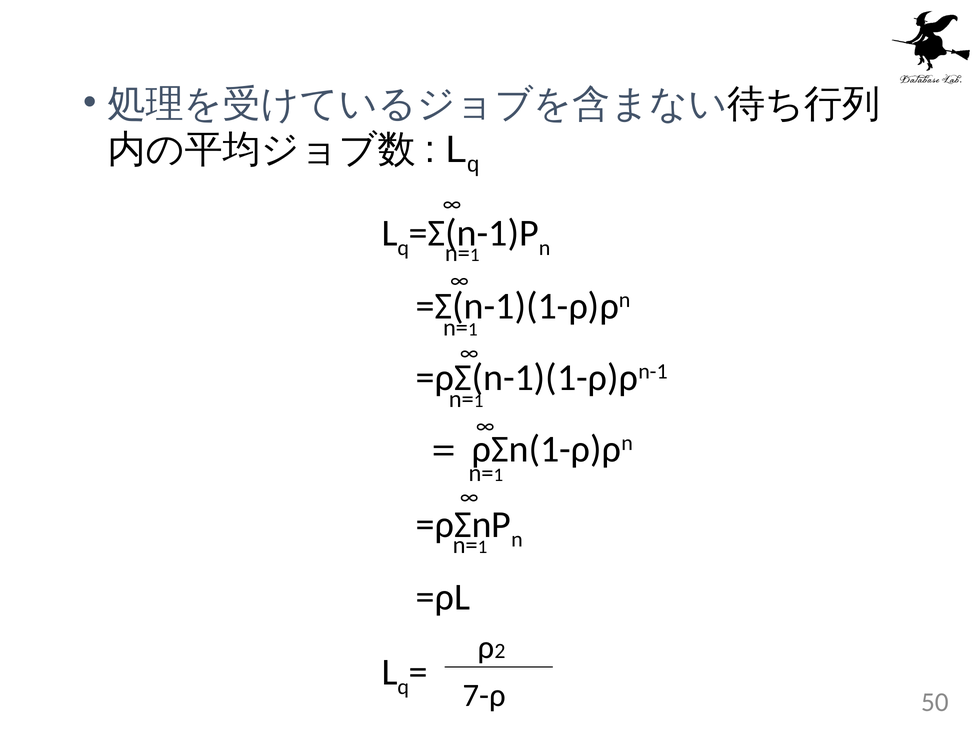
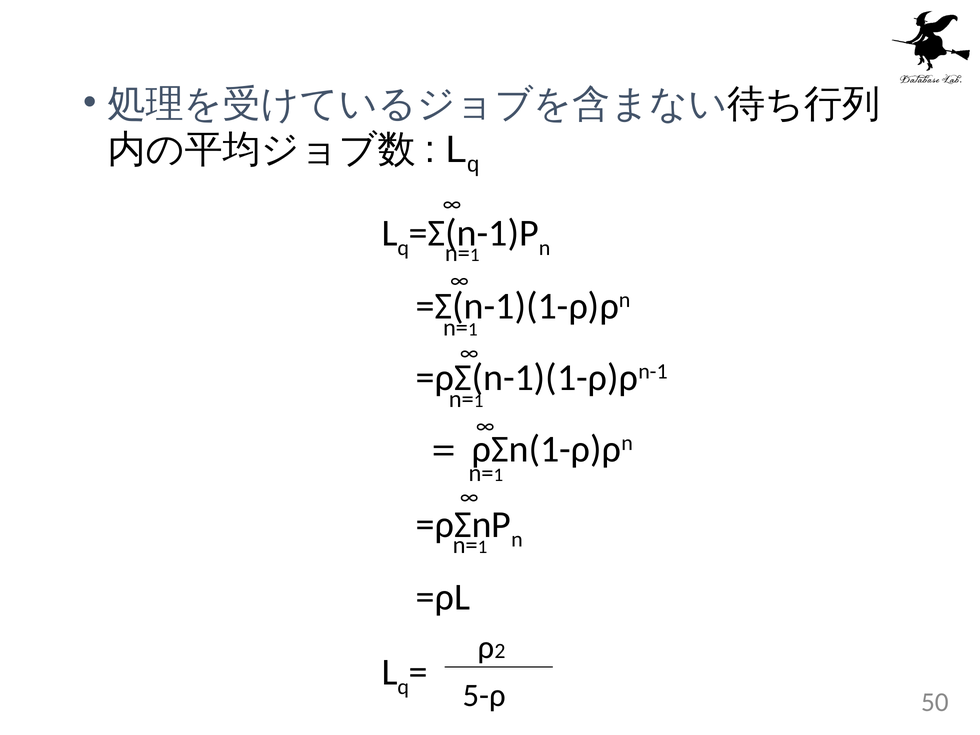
7-ρ: 7-ρ -> 5-ρ
